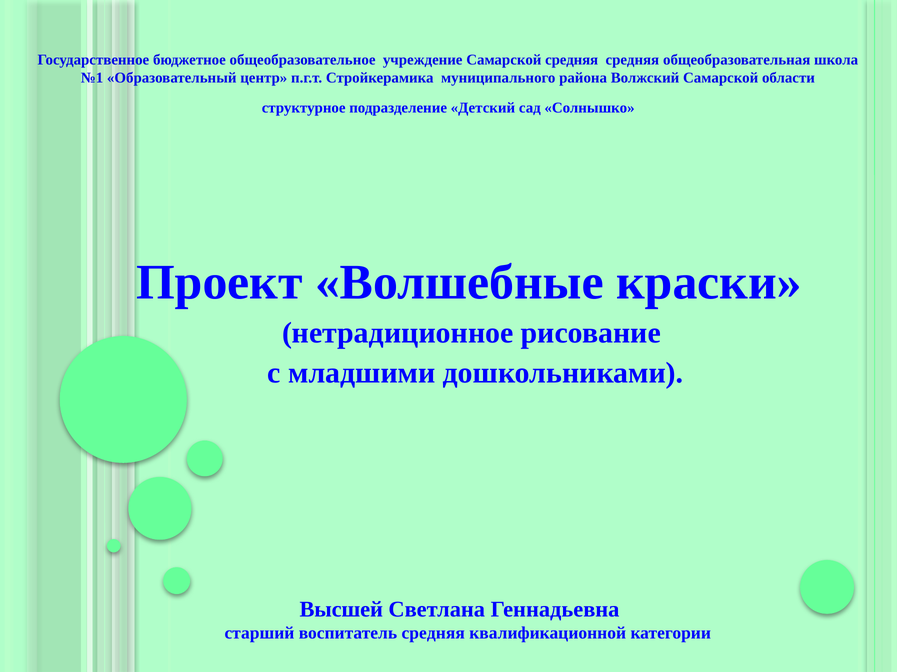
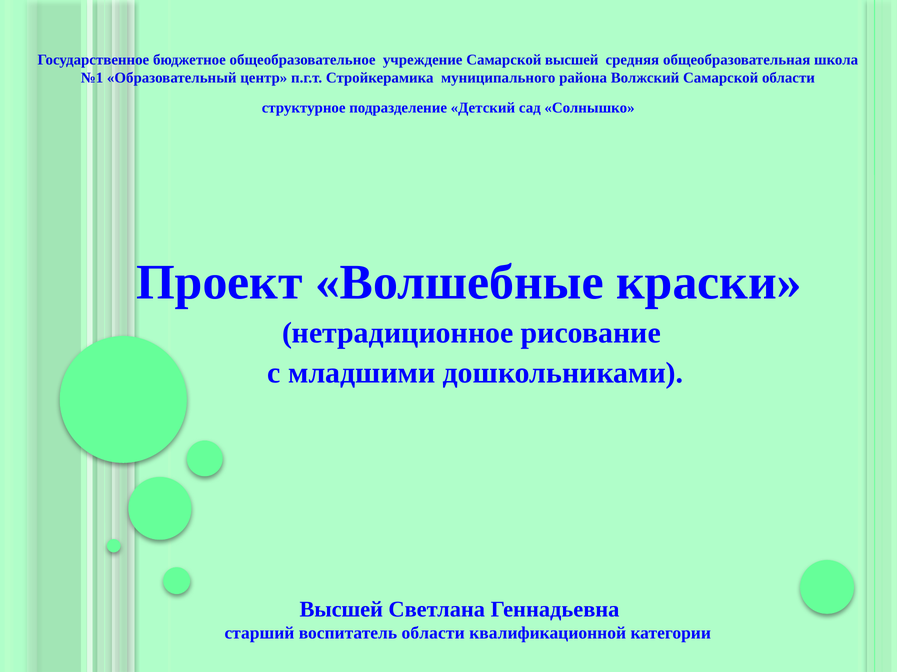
Самарской средняя: средняя -> высшей
воспитатель средняя: средняя -> области
